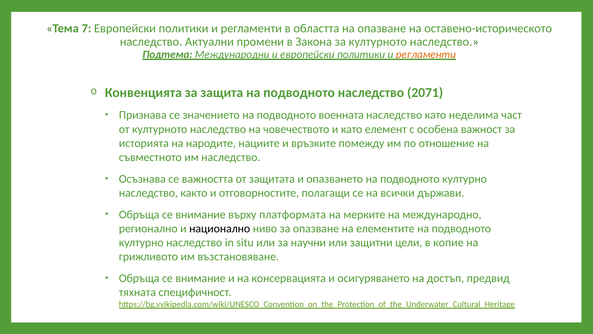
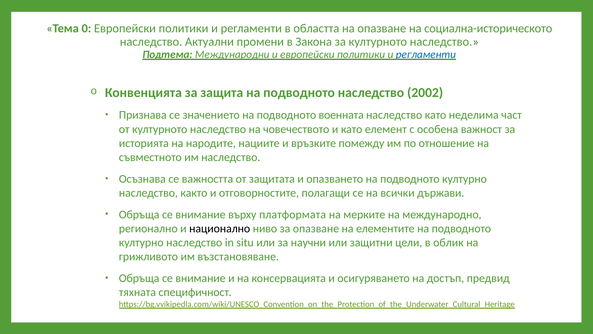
7: 7 -> 0
оставено-историческото: оставено-историческото -> социална-историческото
регламенти at (426, 54) colour: orange -> blue
2071: 2071 -> 2002
копие: копие -> облик
